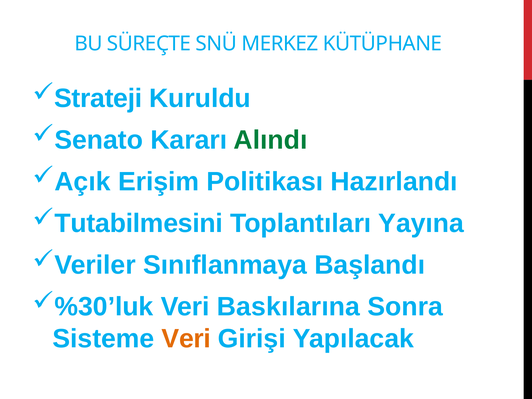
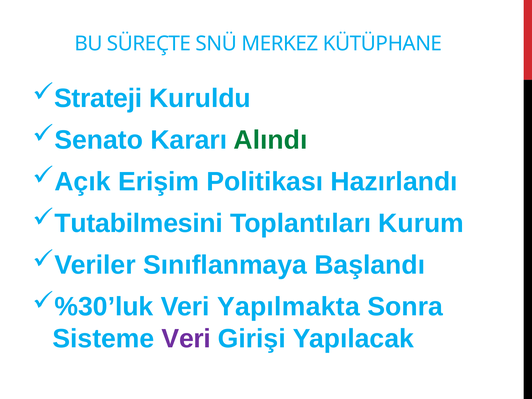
Yayına: Yayına -> Kurum
Baskılarına: Baskılarına -> Yapılmakta
Veri at (186, 339) colour: orange -> purple
